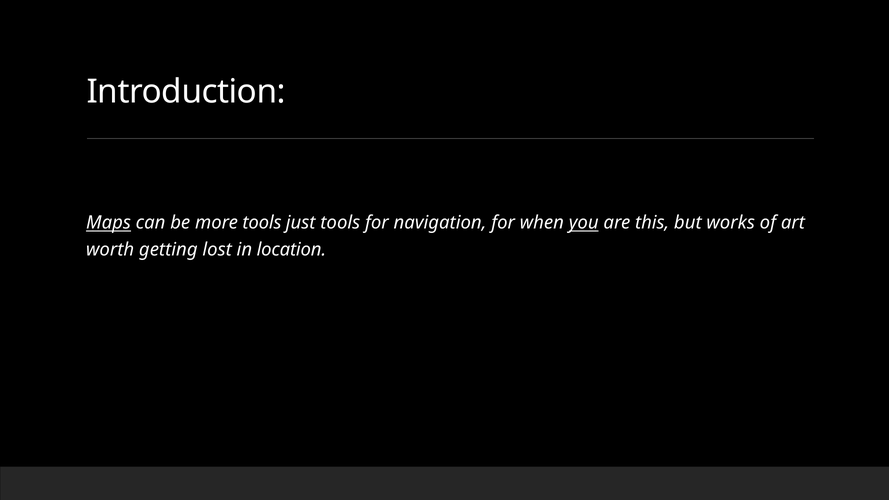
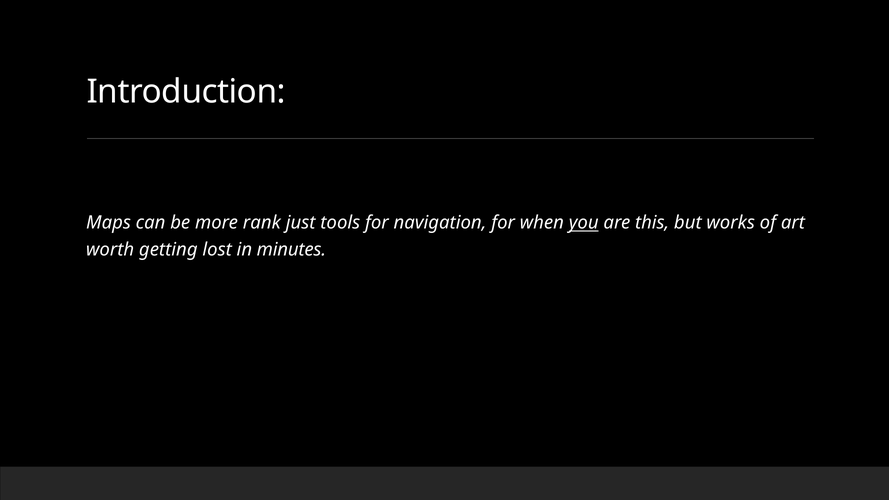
Maps underline: present -> none
more tools: tools -> rank
location: location -> minutes
